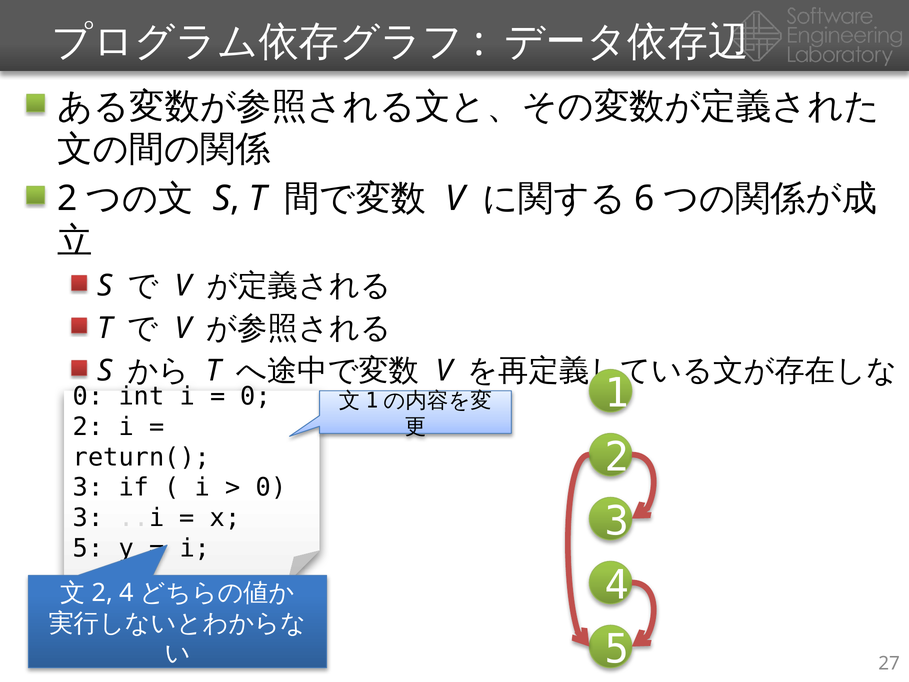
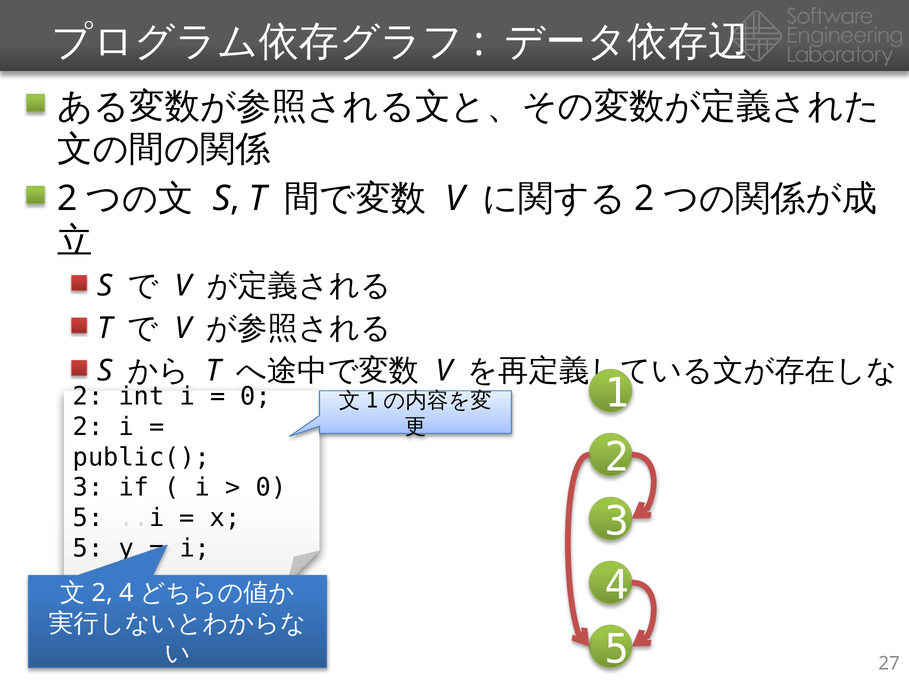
6 at (645, 198): 6 -> 2
0 at (88, 396): 0 -> 2
return(: return( -> public(
3 at (88, 518): 3 -> 5
